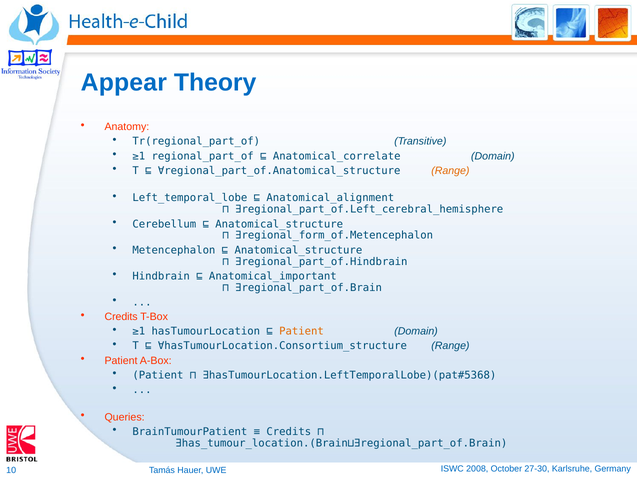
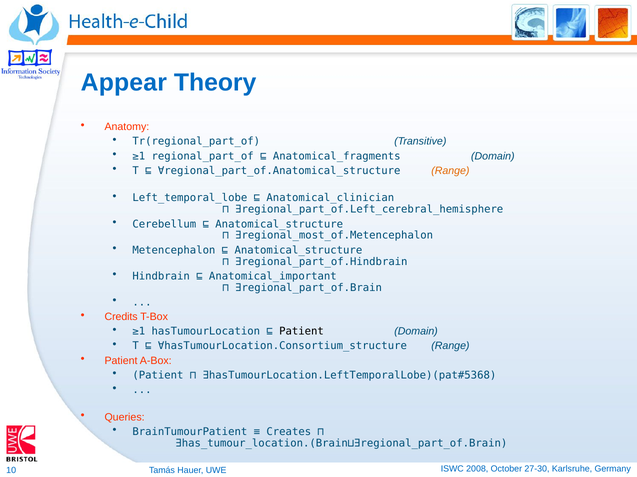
Anatomical_correlate: Anatomical_correlate -> Anatomical_fragments
Anatomical_alignment: Anatomical_alignment -> Anatomical_clinician
∃regional_form_of.Metencephalon: ∃regional_form_of.Metencephalon -> ∃regional_most_of.Metencephalon
Patient at (302, 332) colour: orange -> black
Credits at (289, 432): Credits -> Creates
